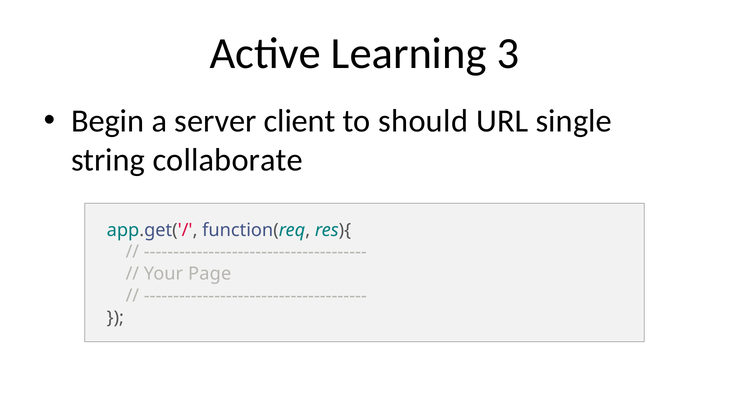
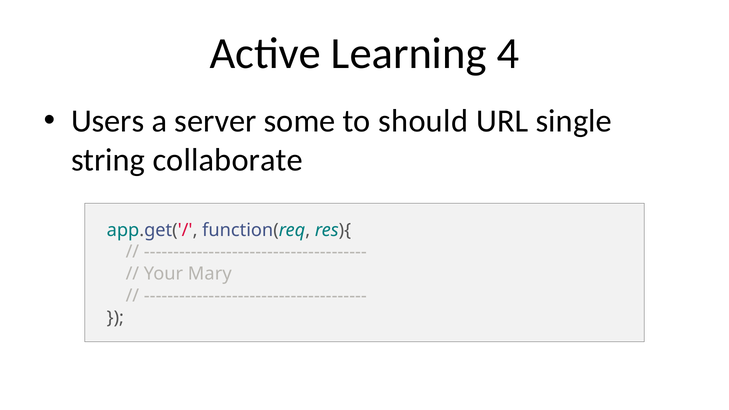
3: 3 -> 4
Begin: Begin -> Users
client: client -> some
Page: Page -> Mary
